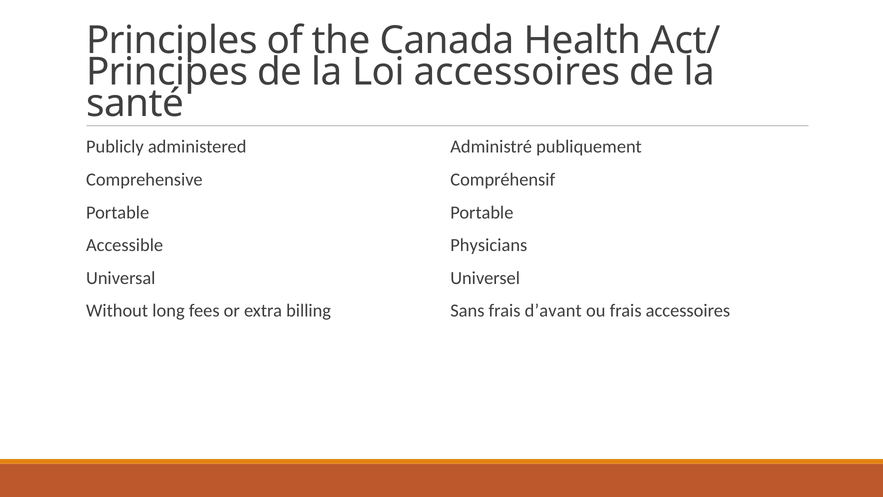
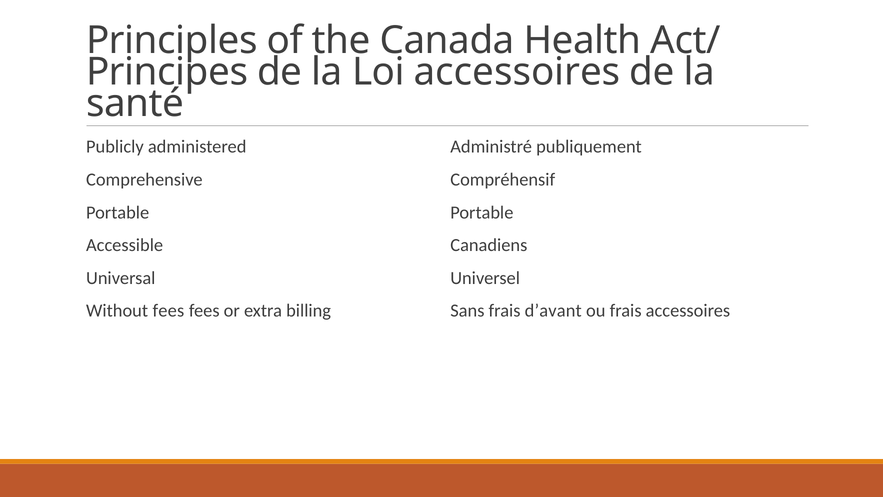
Physicians: Physicians -> Canadiens
Without long: long -> fees
